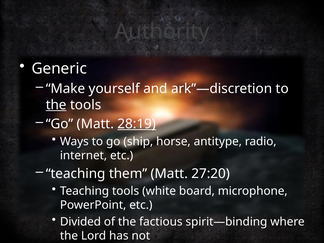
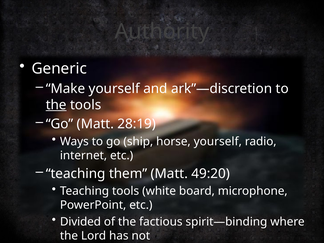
28:19 underline: present -> none
horse antitype: antitype -> yourself
27:20: 27:20 -> 49:20
